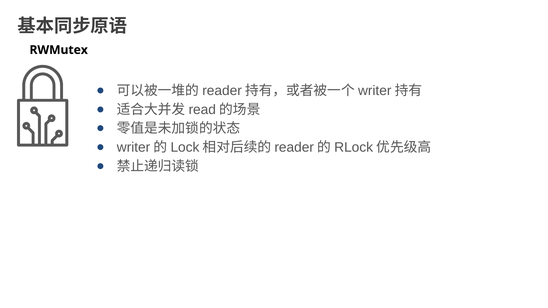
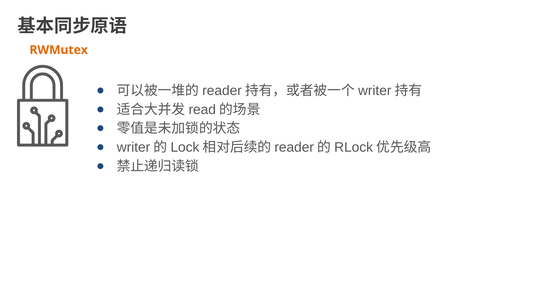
RWMutex colour: black -> orange
